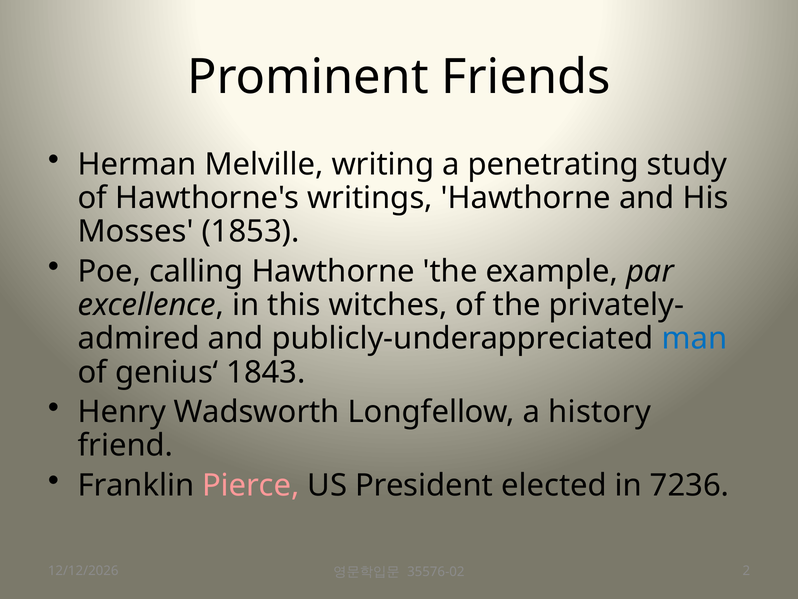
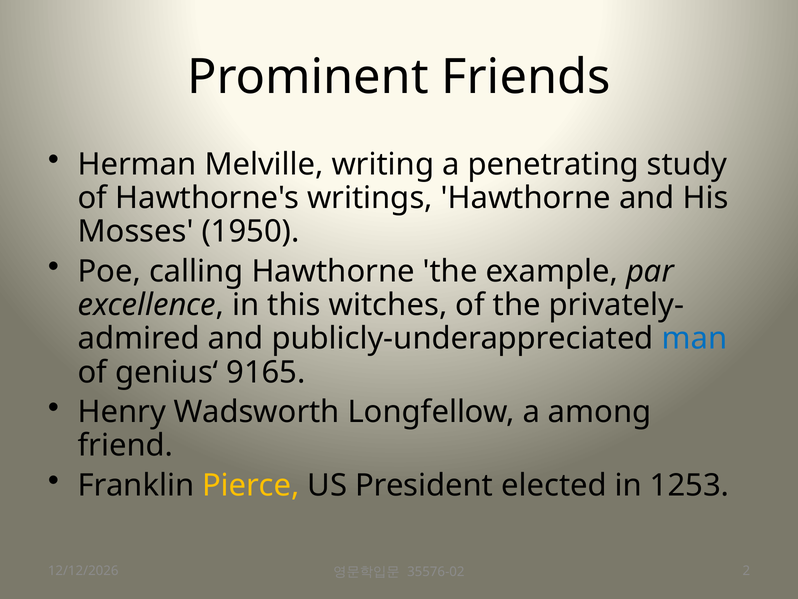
1853: 1853 -> 1950
1843: 1843 -> 9165
history: history -> among
Pierce colour: pink -> yellow
7236: 7236 -> 1253
